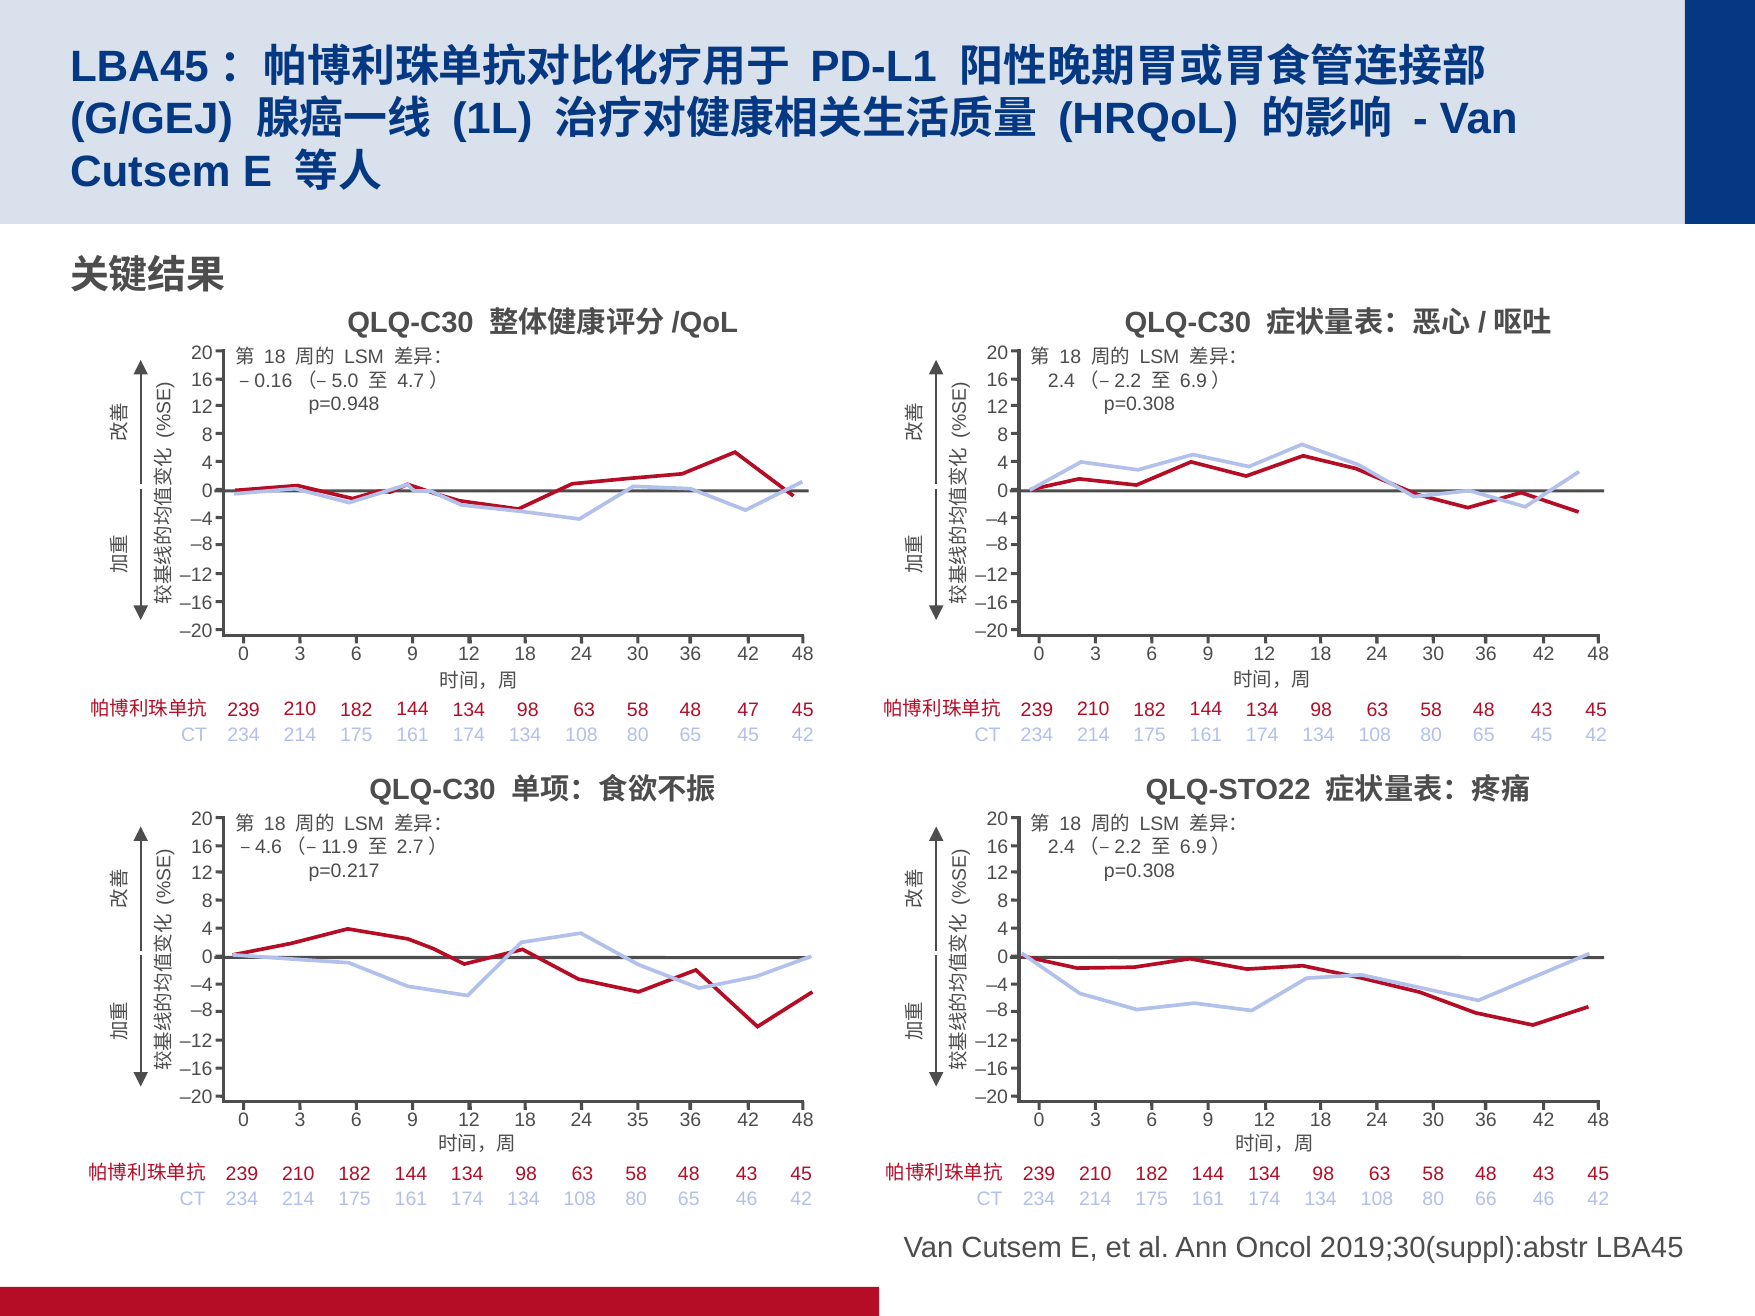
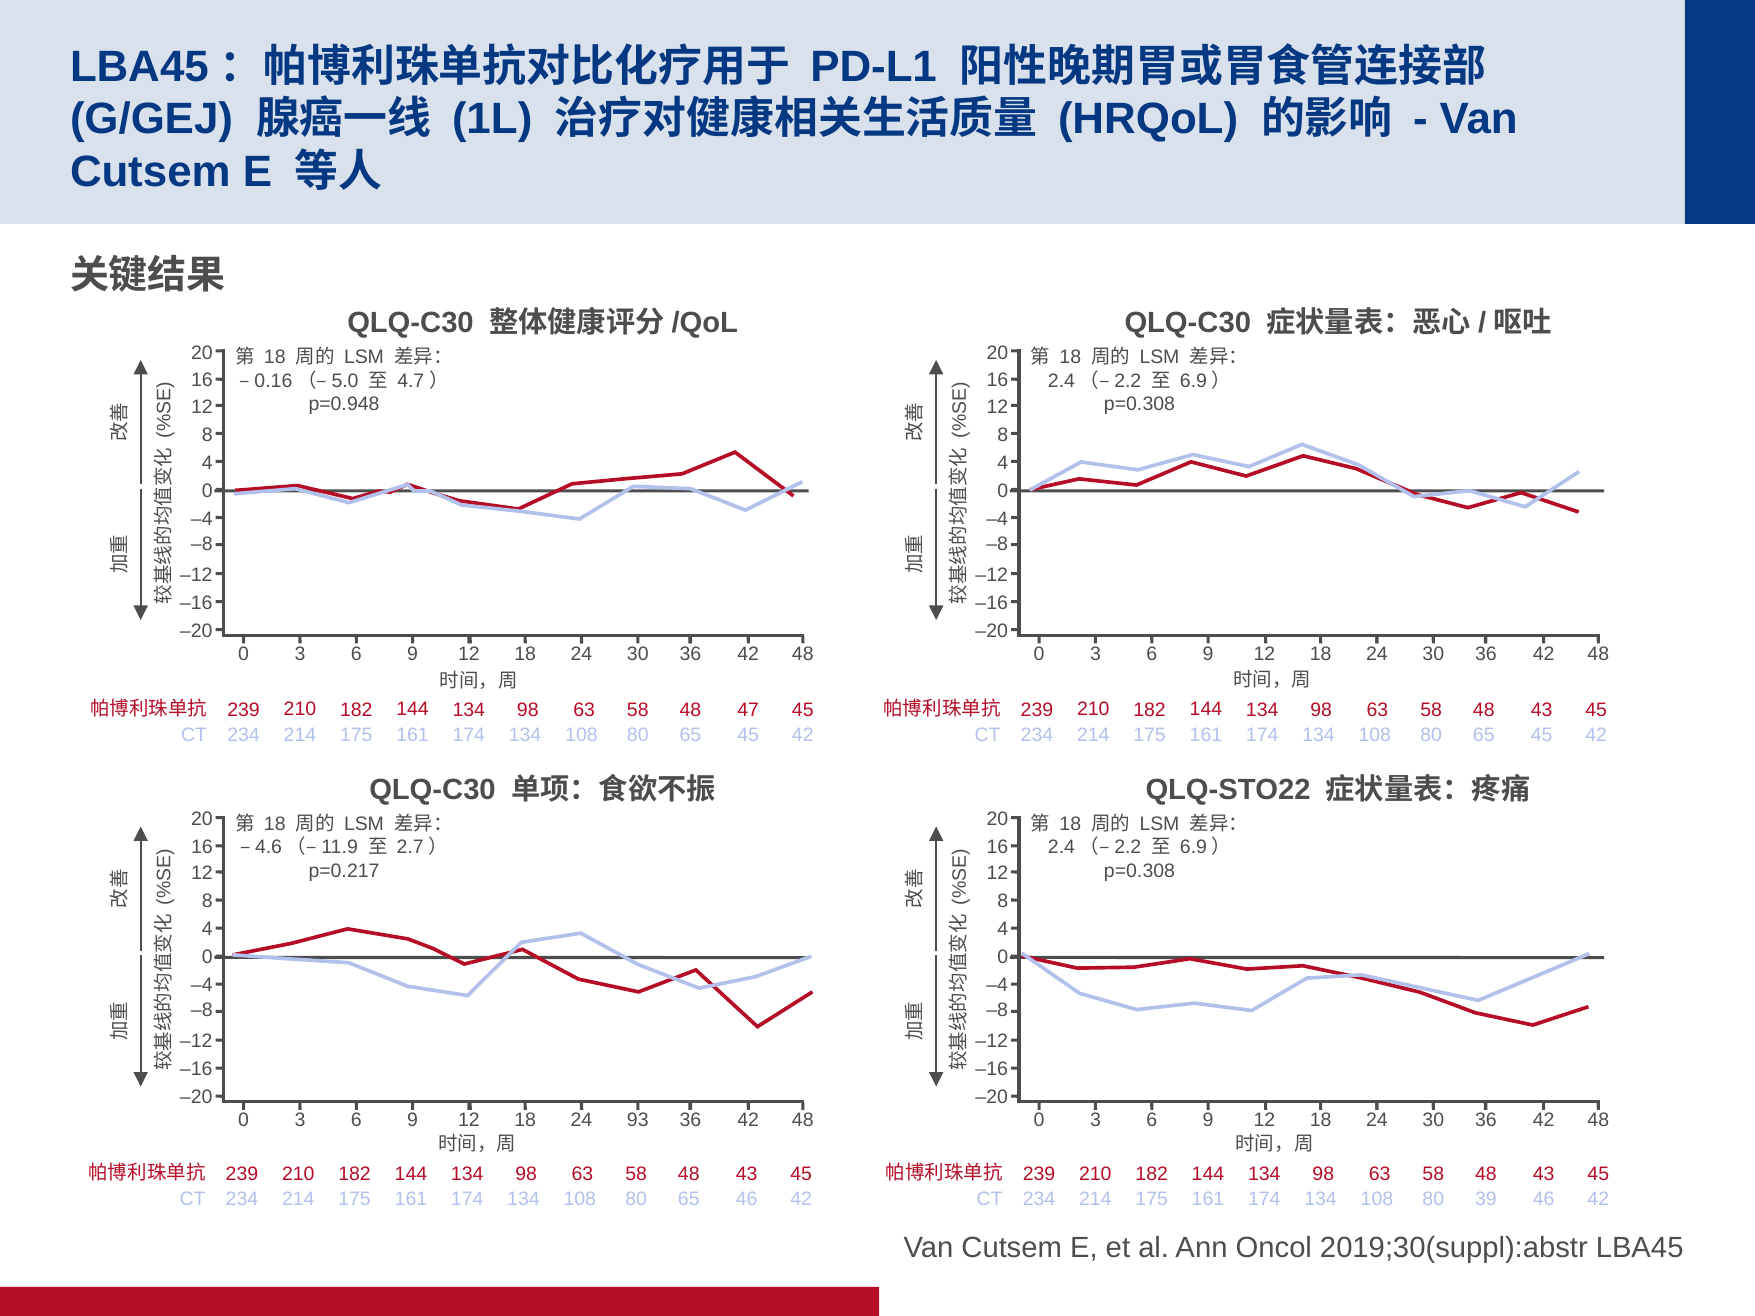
35: 35 -> 93
66: 66 -> 39
